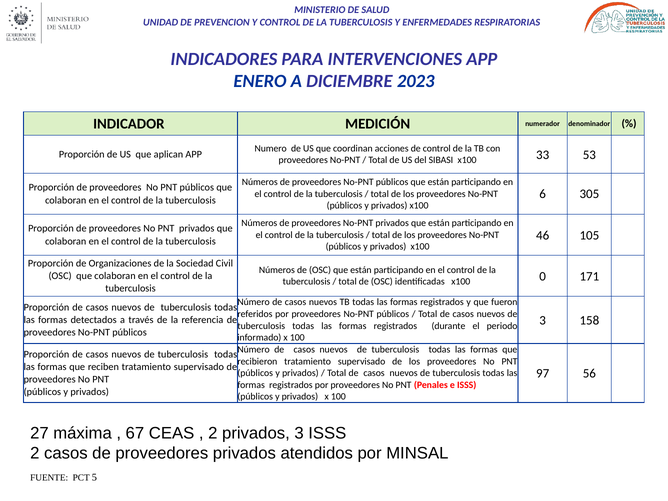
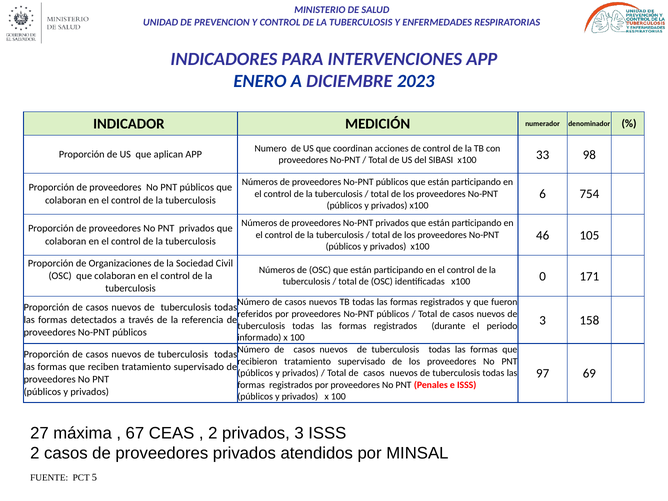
53: 53 -> 98
305: 305 -> 754
56: 56 -> 69
